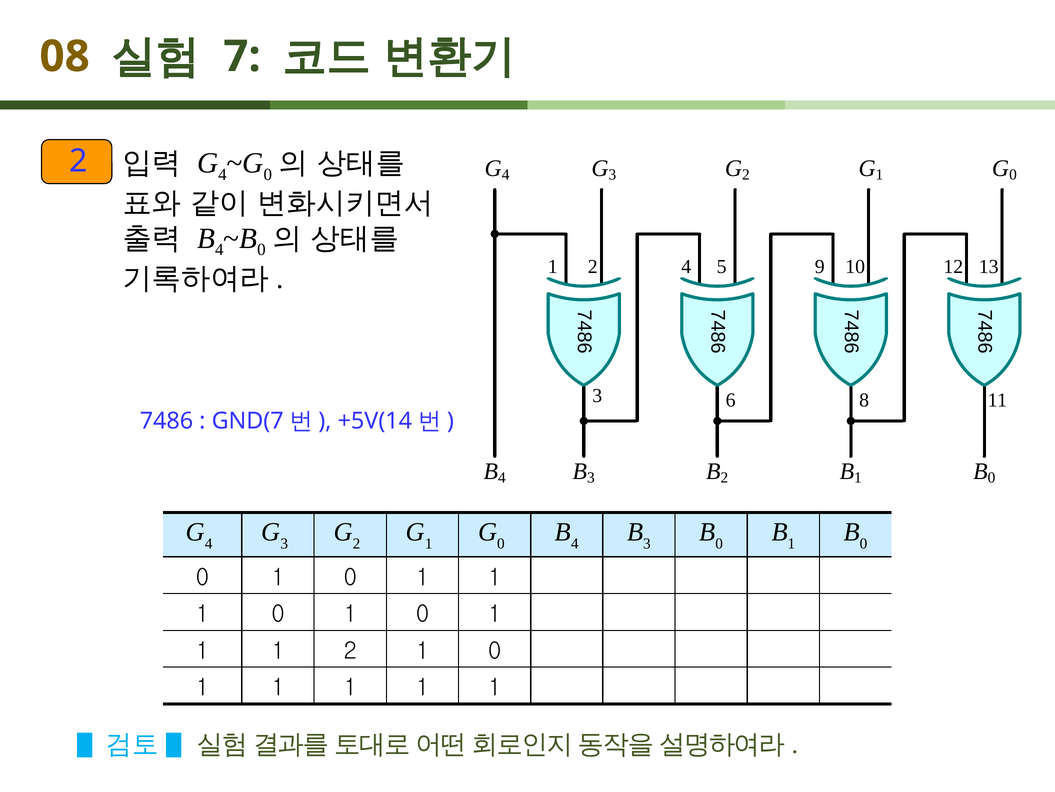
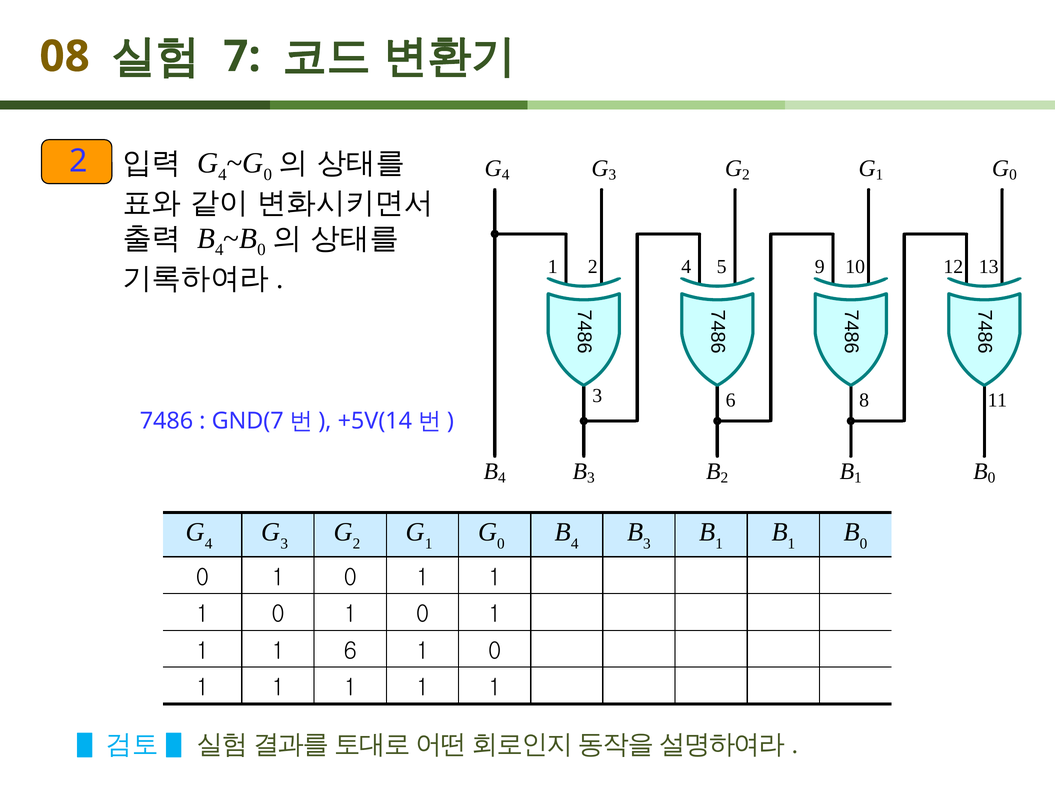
0 at (719, 543): 0 -> 1
1 2: 2 -> 6
